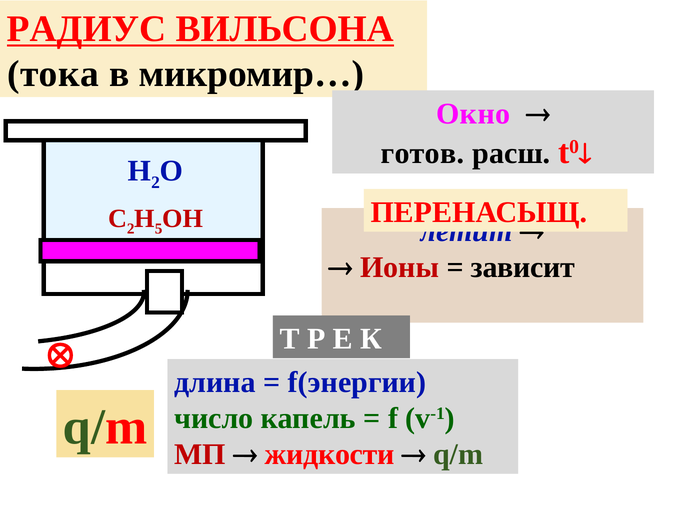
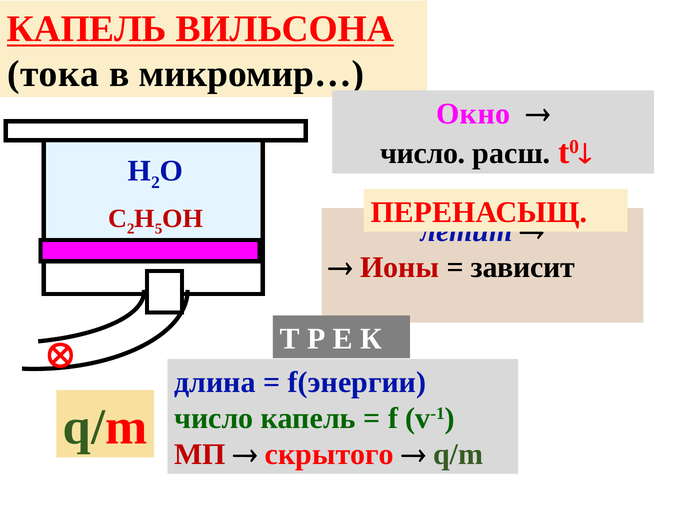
РАДИУС at (87, 29): РАДИУС -> КАПЕЛЬ
готов at (422, 154): готов -> число
жидкости: жидкости -> скрытого
